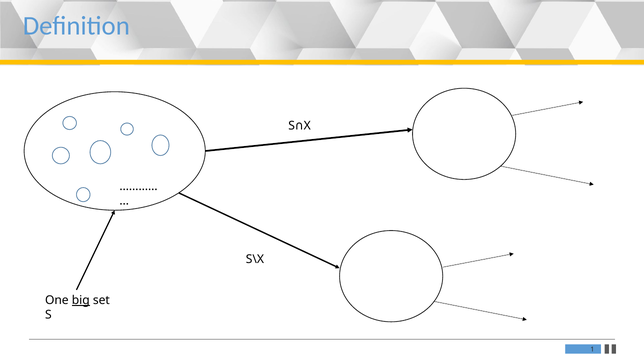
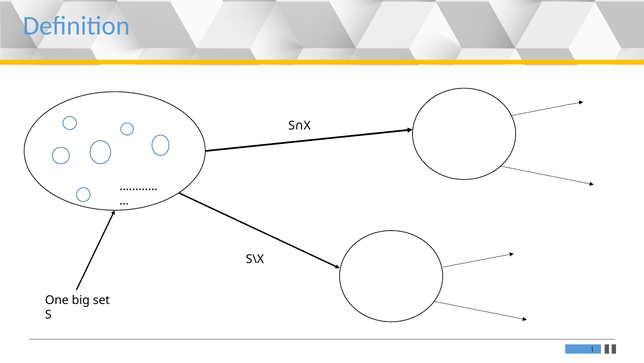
big underline: present -> none
